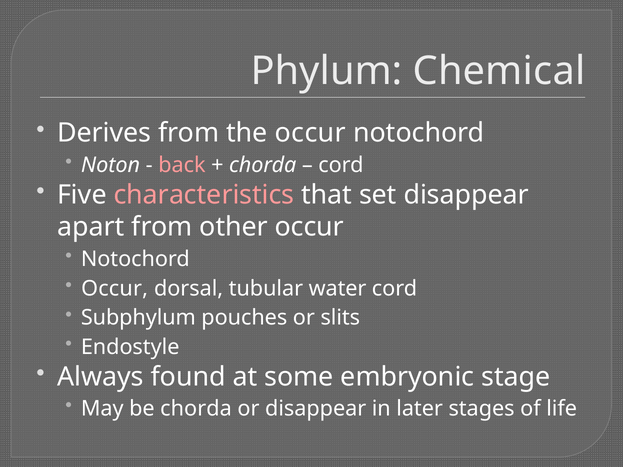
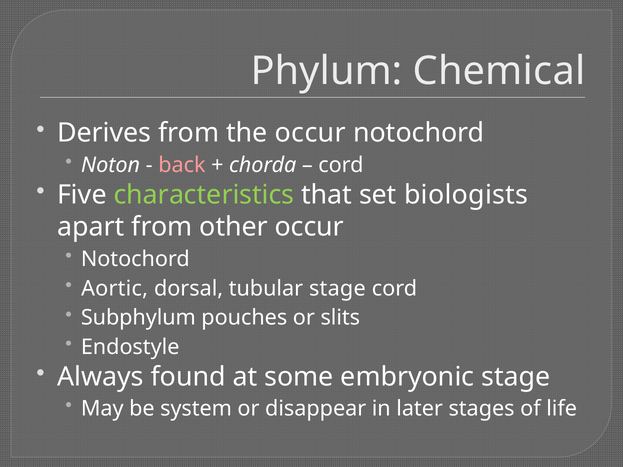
characteristics colour: pink -> light green
set disappear: disappear -> biologists
Occur at (115, 289): Occur -> Aortic
tubular water: water -> stage
be chorda: chorda -> system
